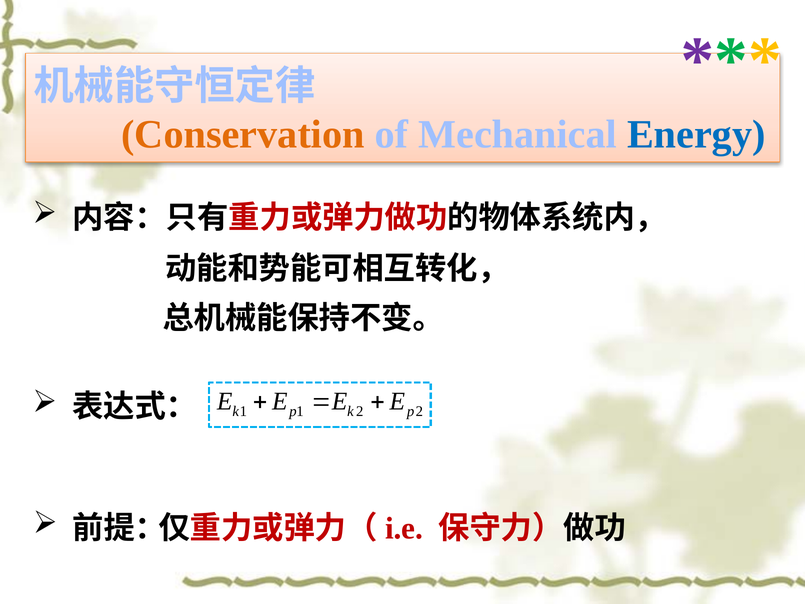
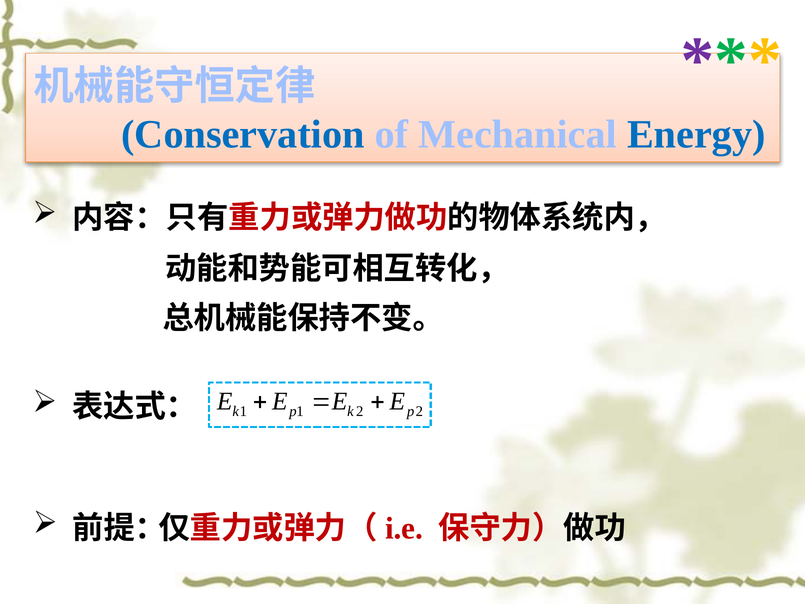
Conservation colour: orange -> blue
